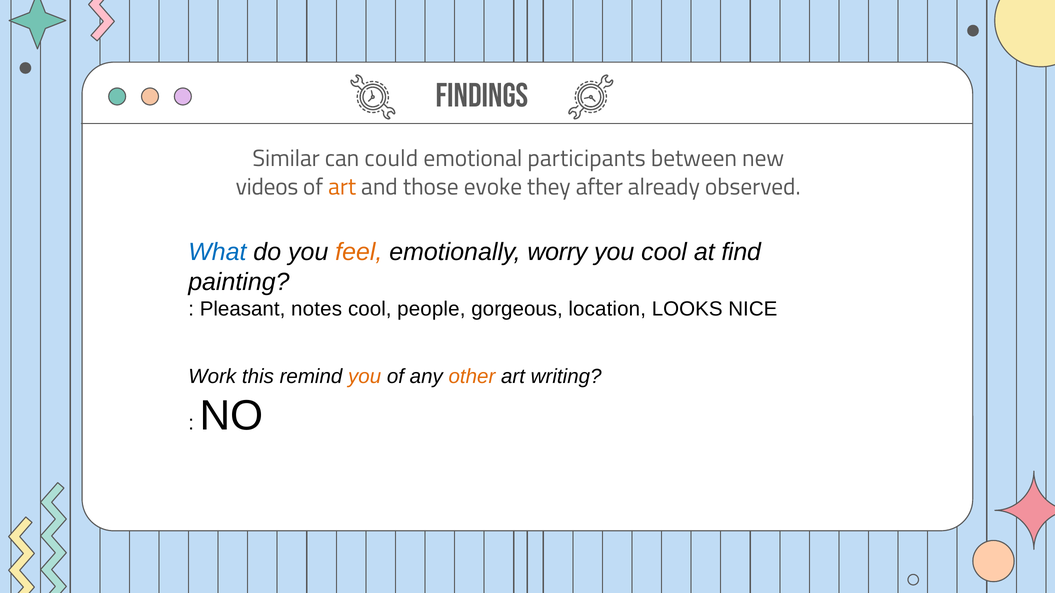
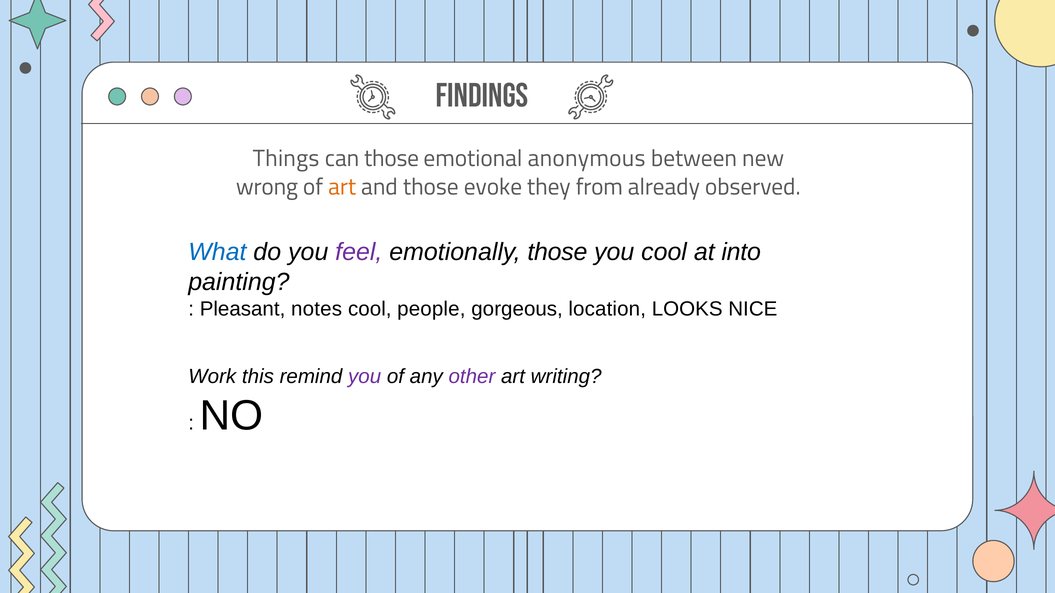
Similar: Similar -> Things
can could: could -> those
participants: participants -> anonymous
videos: videos -> wrong
after: after -> from
feel colour: orange -> purple
emotionally worry: worry -> those
find: find -> into
you at (365, 377) colour: orange -> purple
other colour: orange -> purple
